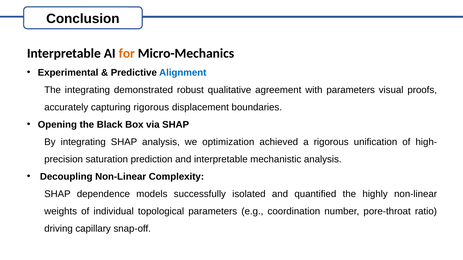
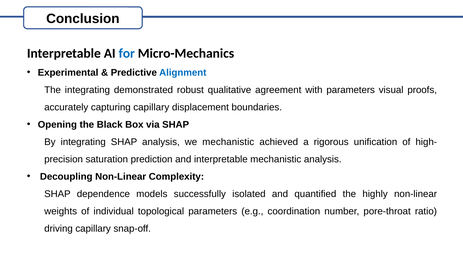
for colour: orange -> blue
capturing rigorous: rigorous -> capillary
we optimization: optimization -> mechanistic
